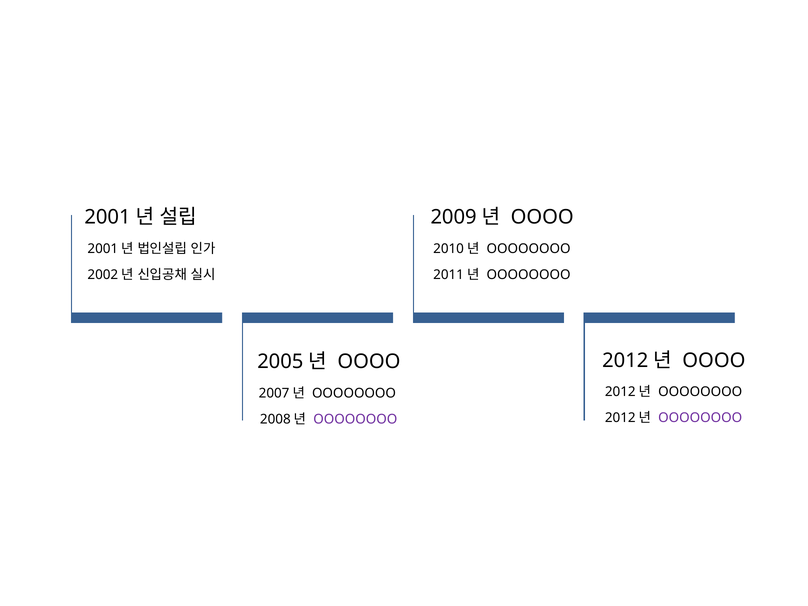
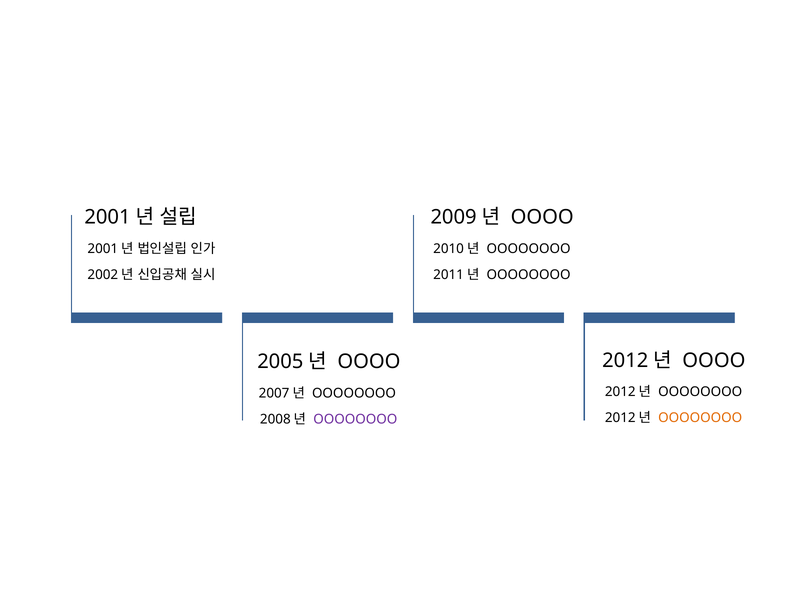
OOOOOOOO at (700, 418) colour: purple -> orange
